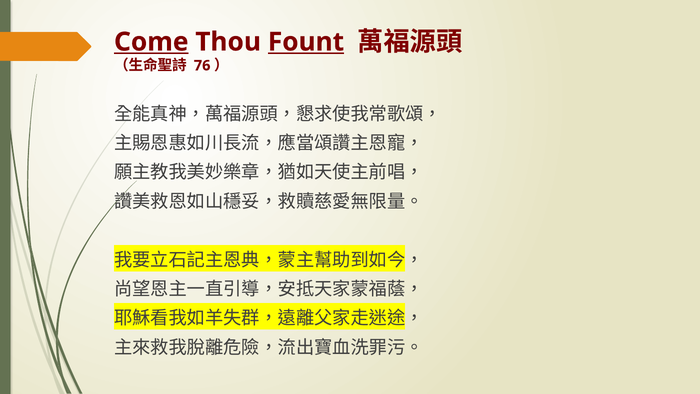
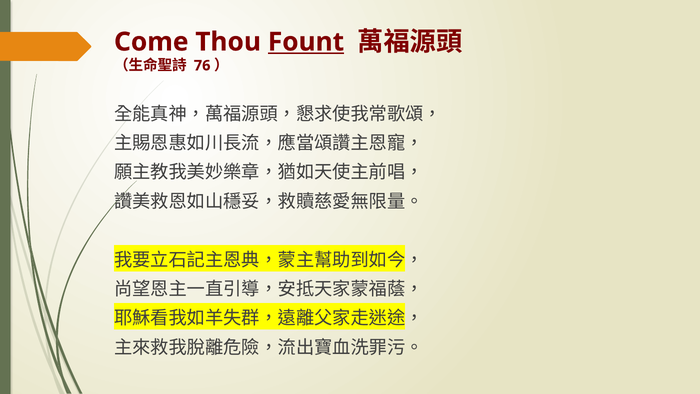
Come underline: present -> none
